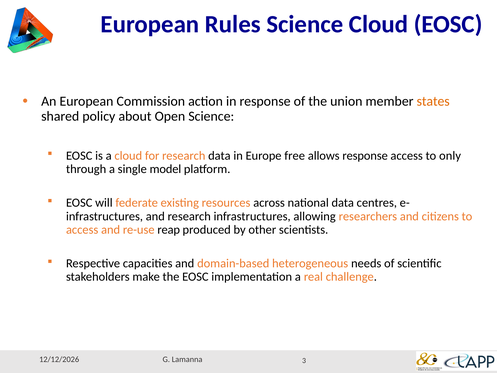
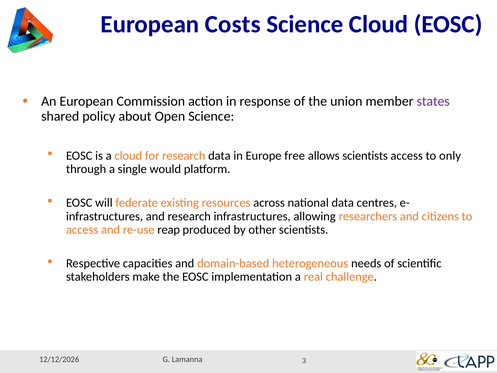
Rules: Rules -> Costs
states colour: orange -> purple
allows response: response -> scientists
model: model -> would
